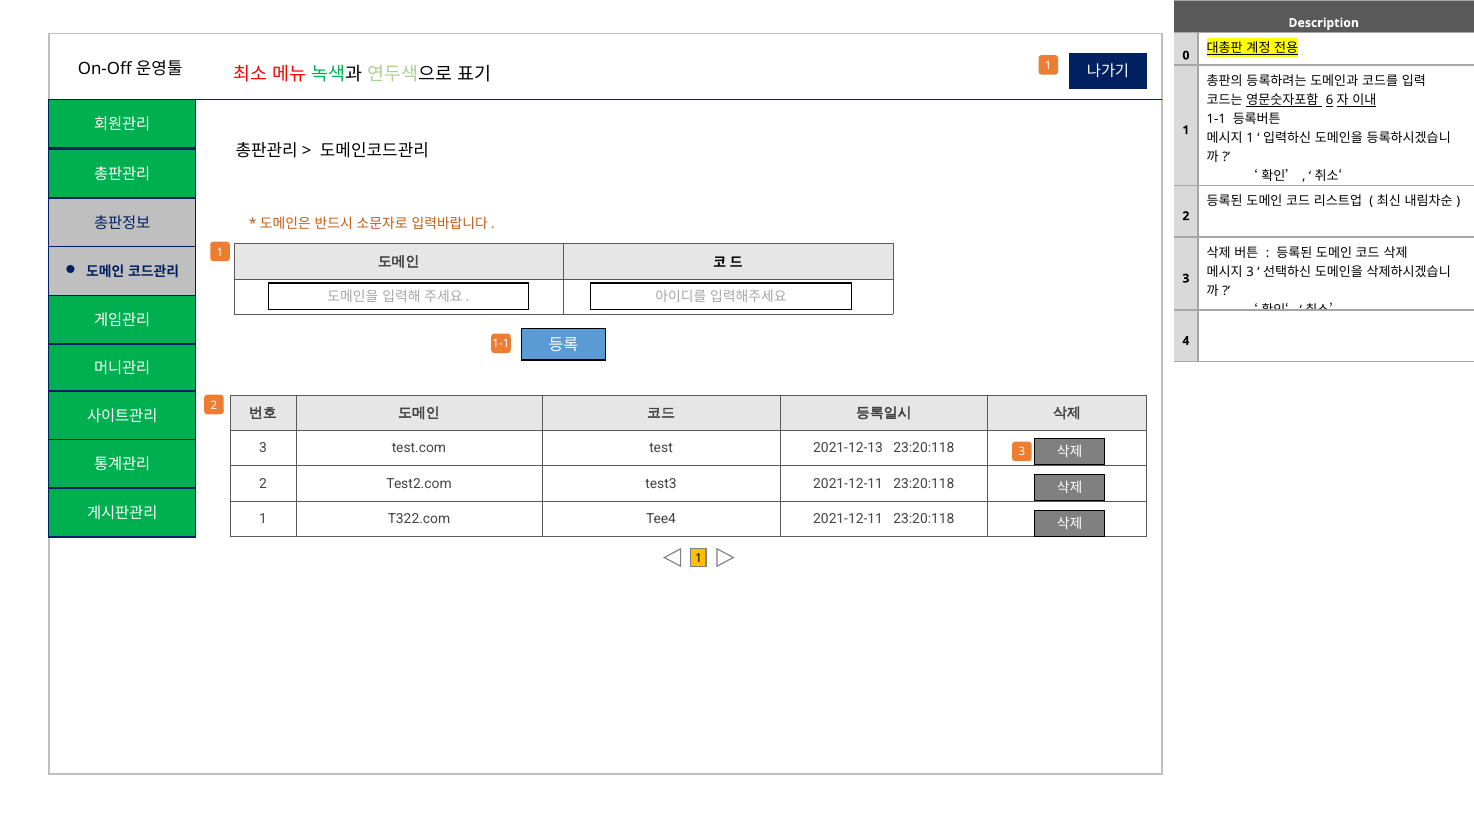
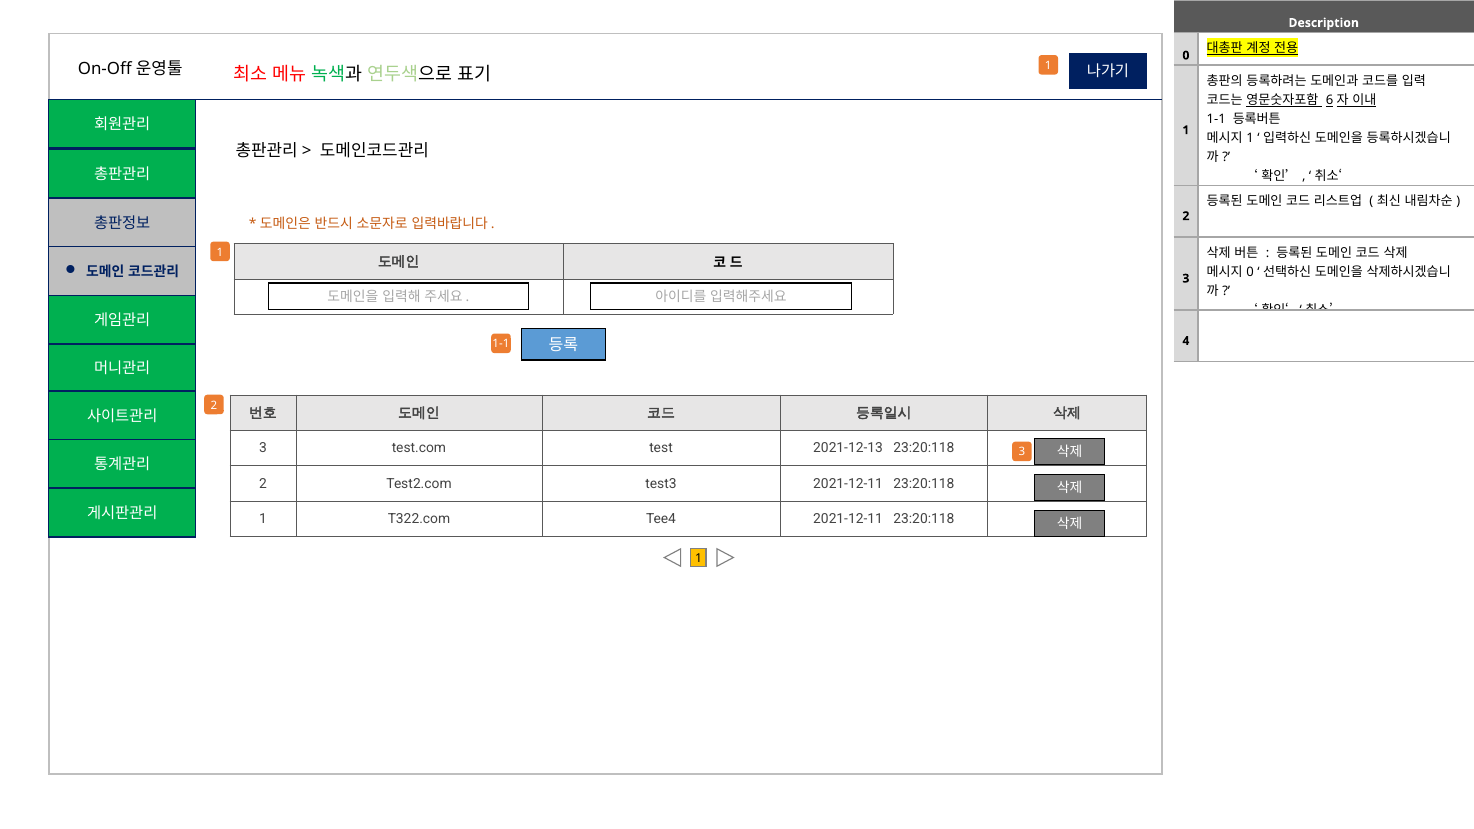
3 at (1250, 272): 3 -> 0
